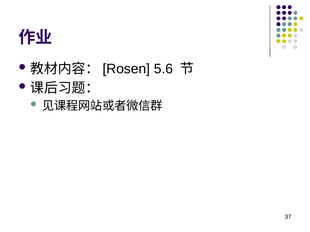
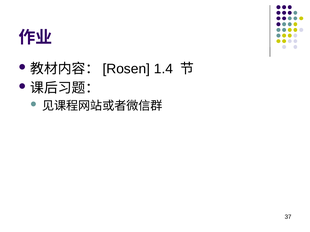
5.6: 5.6 -> 1.4
